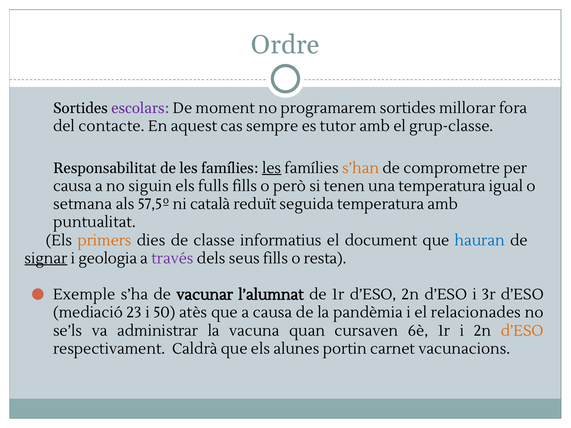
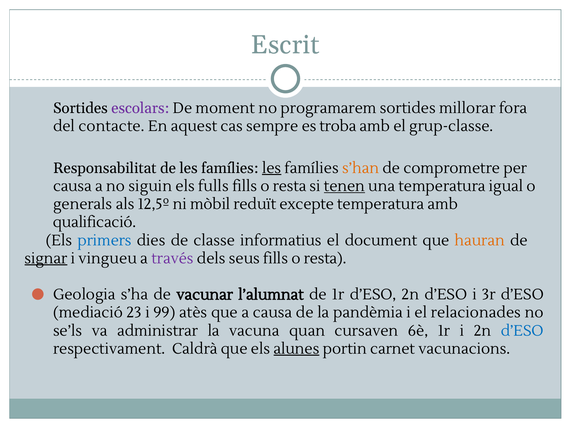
Ordre: Ordre -> Escrit
tutor: tutor -> troba
però at (290, 186): però -> resta
tenen underline: none -> present
setmana: setmana -> generals
57,5º: 57,5º -> 12,5º
català: català -> mòbil
seguida: seguida -> excepte
puntualitat: puntualitat -> qualificació
primers colour: orange -> blue
hauran colour: blue -> orange
geologia: geologia -> vingueu
Exemple: Exemple -> Geologia
50: 50 -> 99
d’ESO at (522, 331) colour: orange -> blue
alunes underline: none -> present
